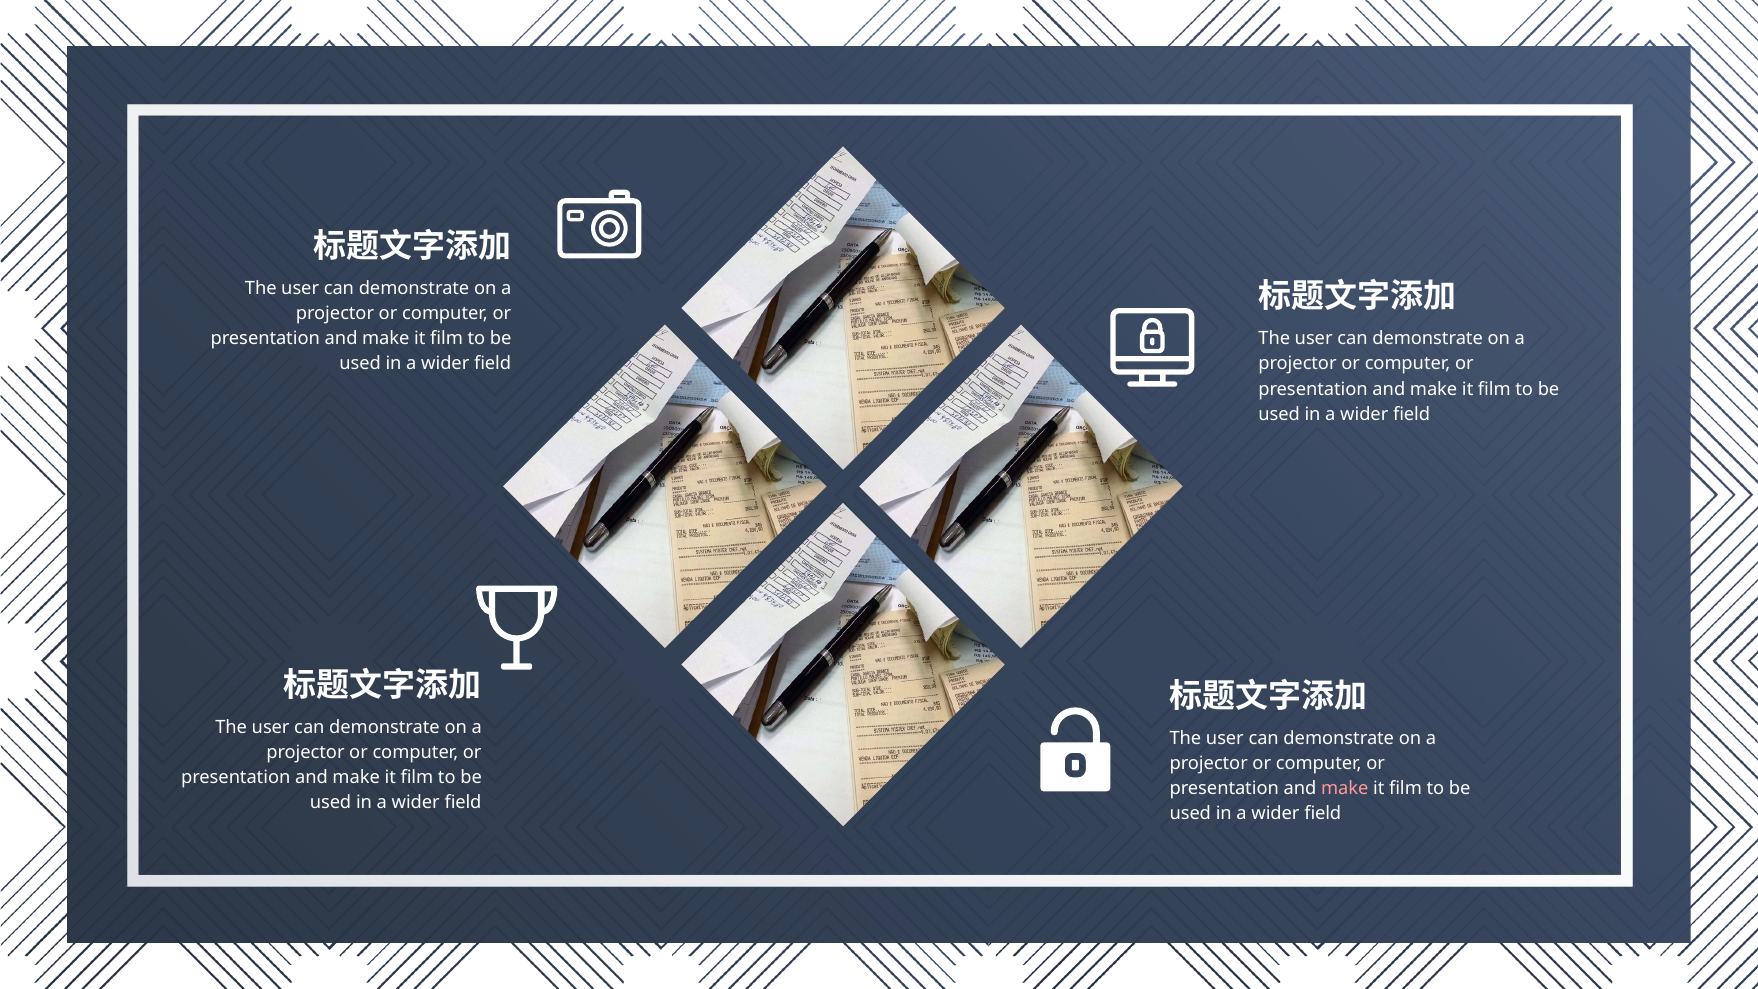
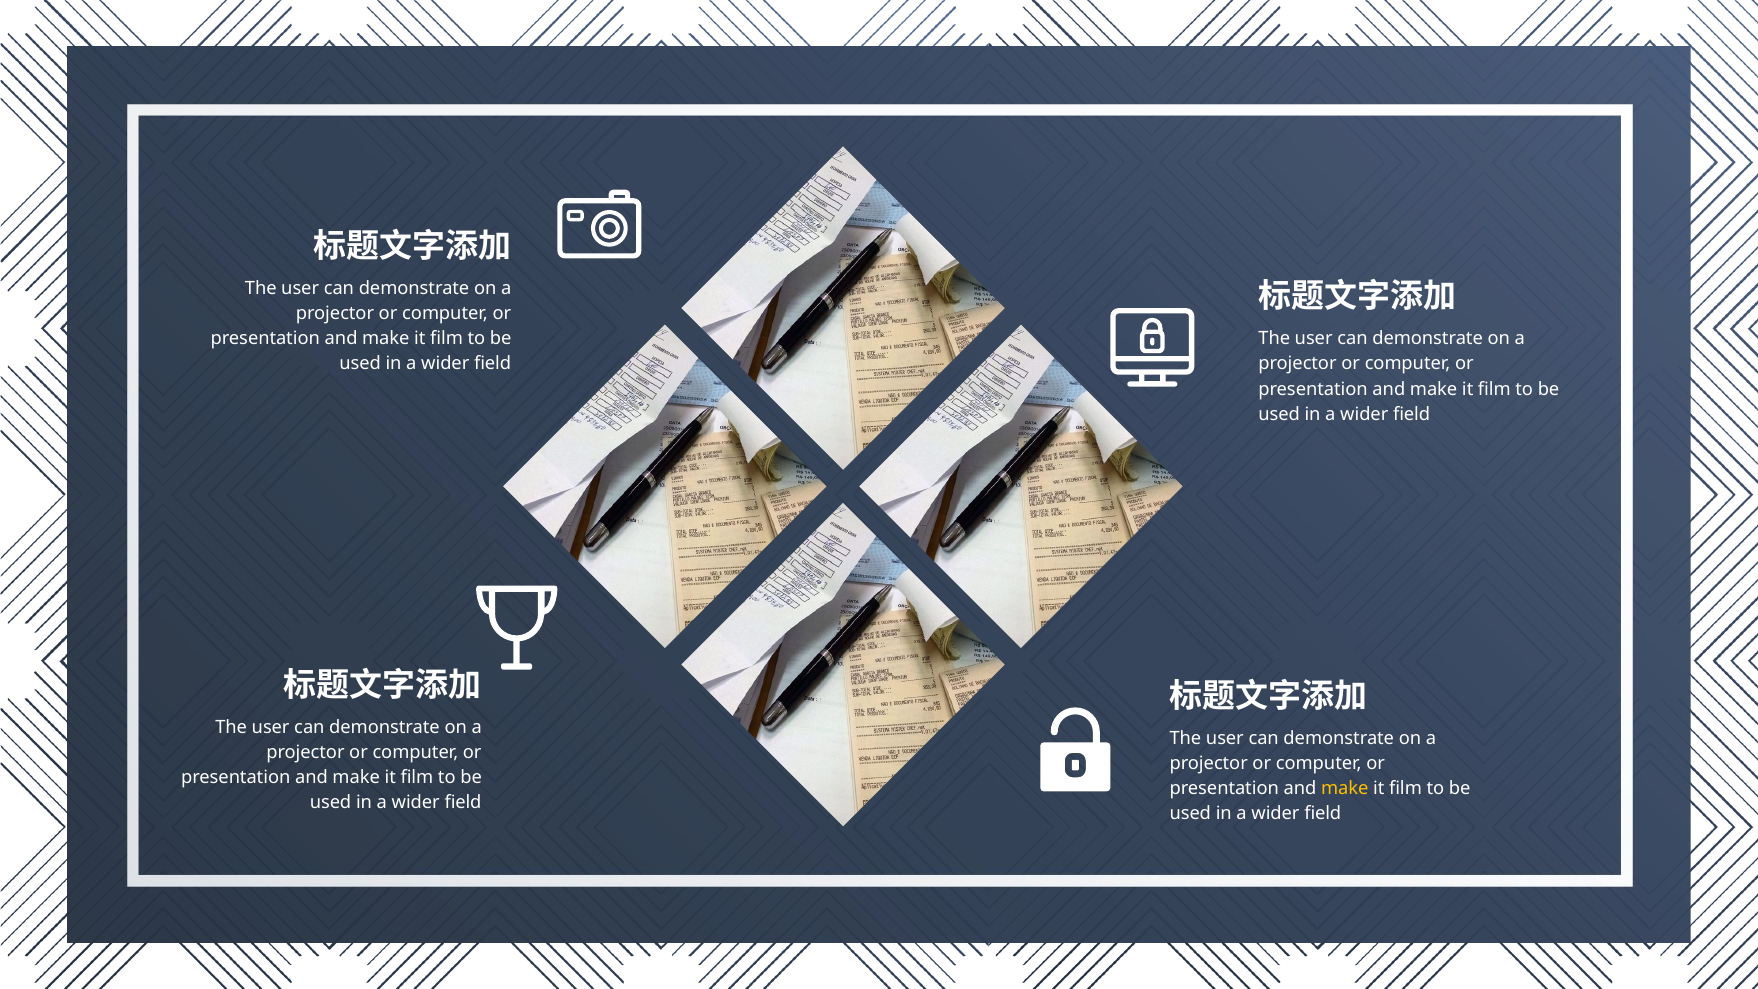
make at (1345, 788) colour: pink -> yellow
